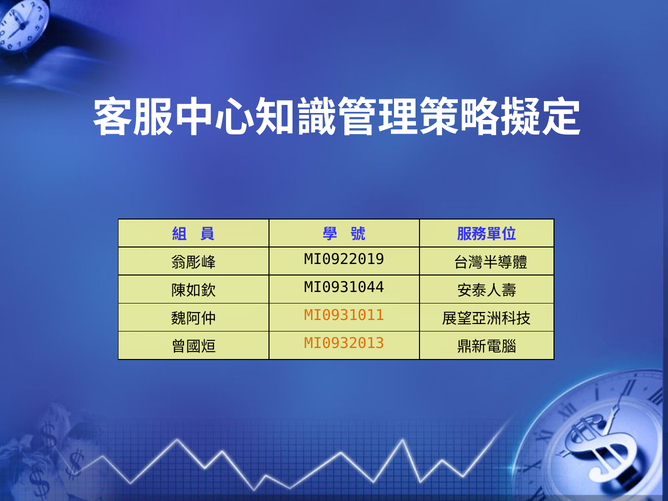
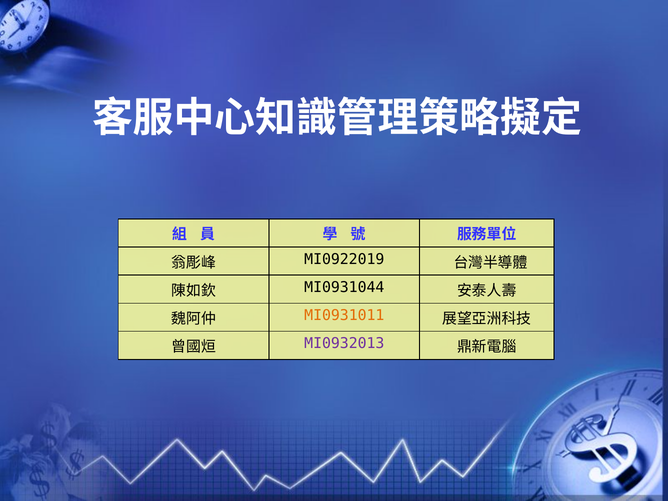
MI0932013 colour: orange -> purple
